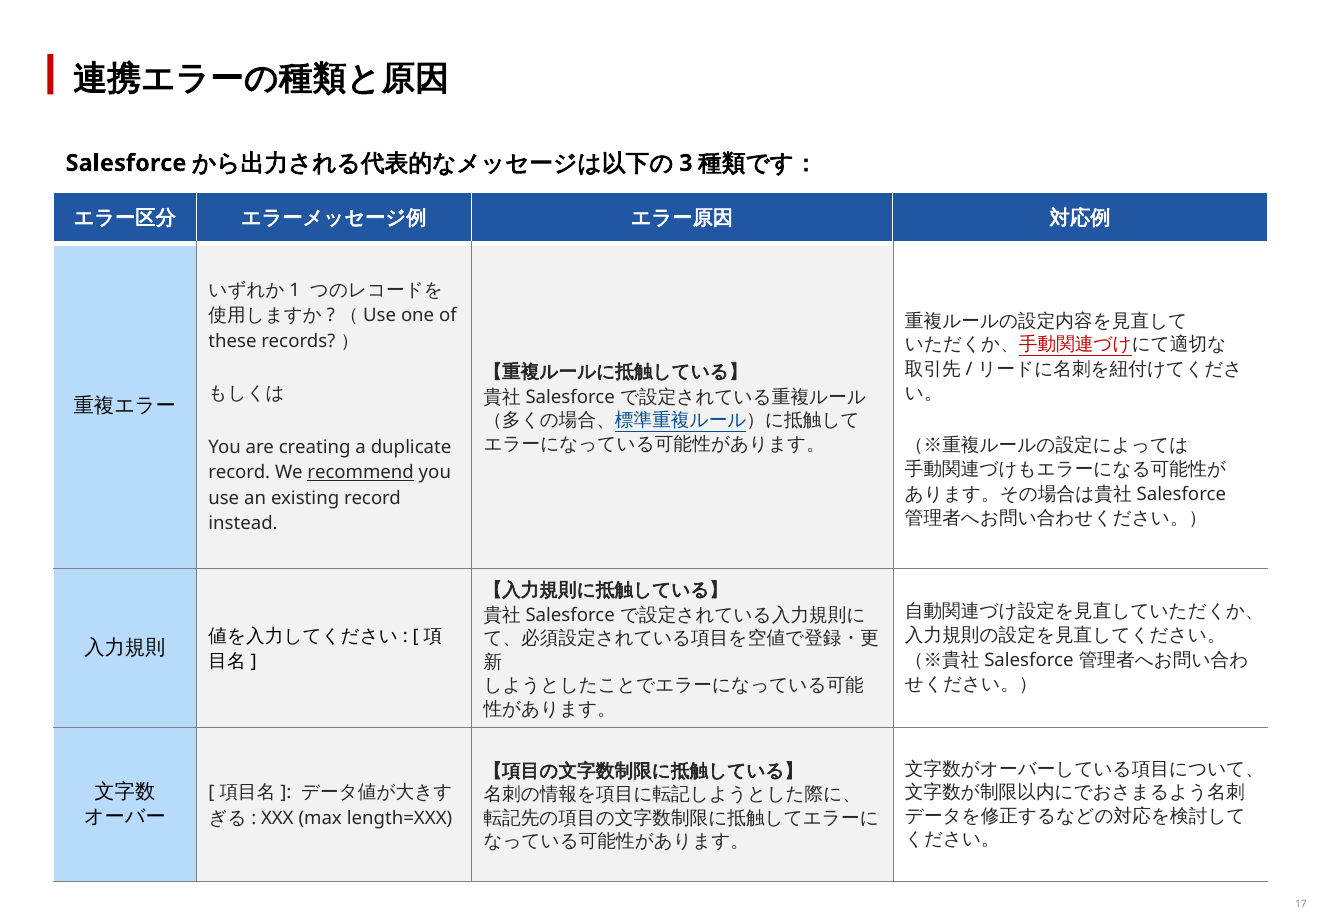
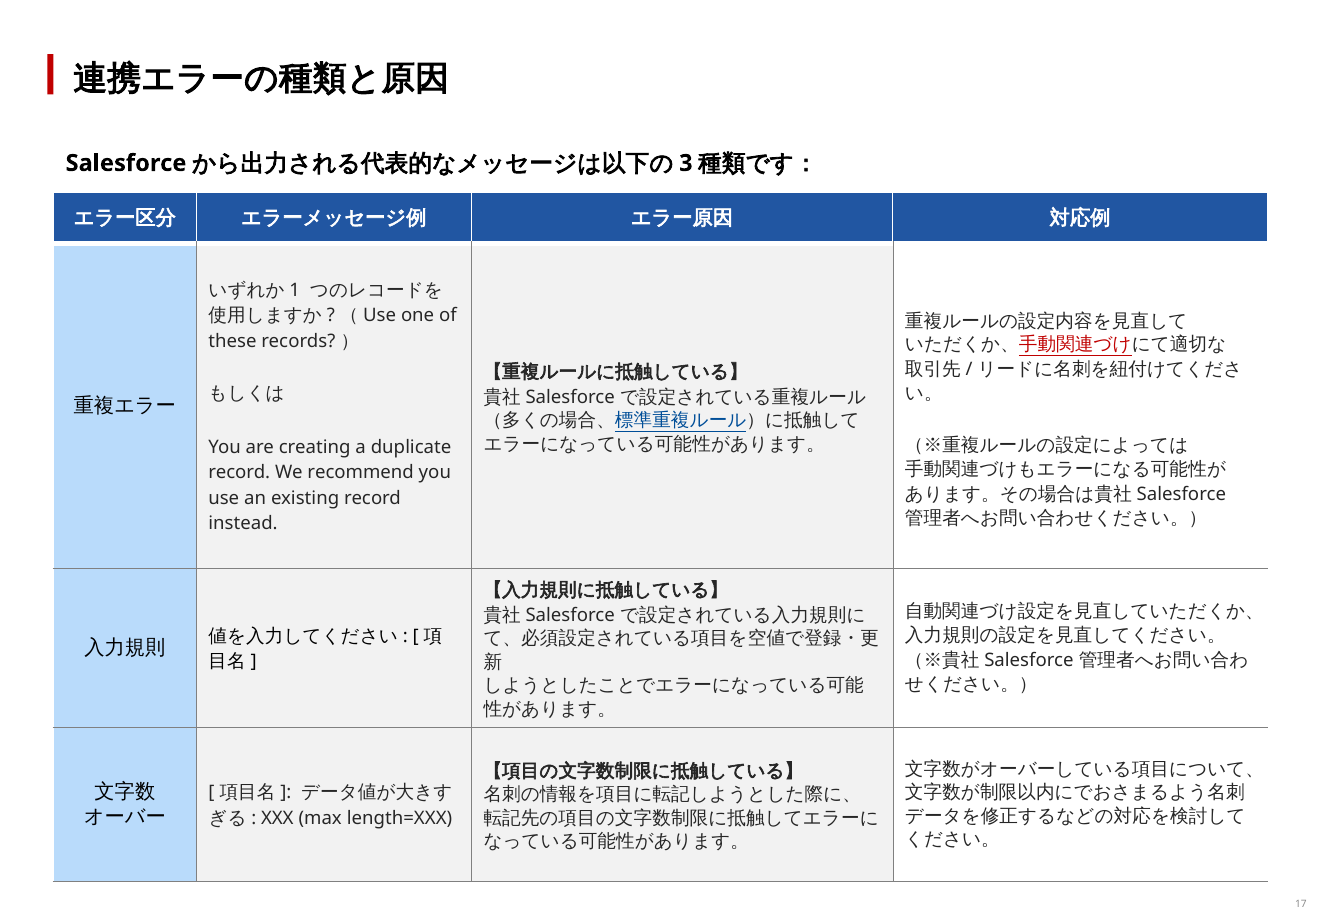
recommend underline: present -> none
